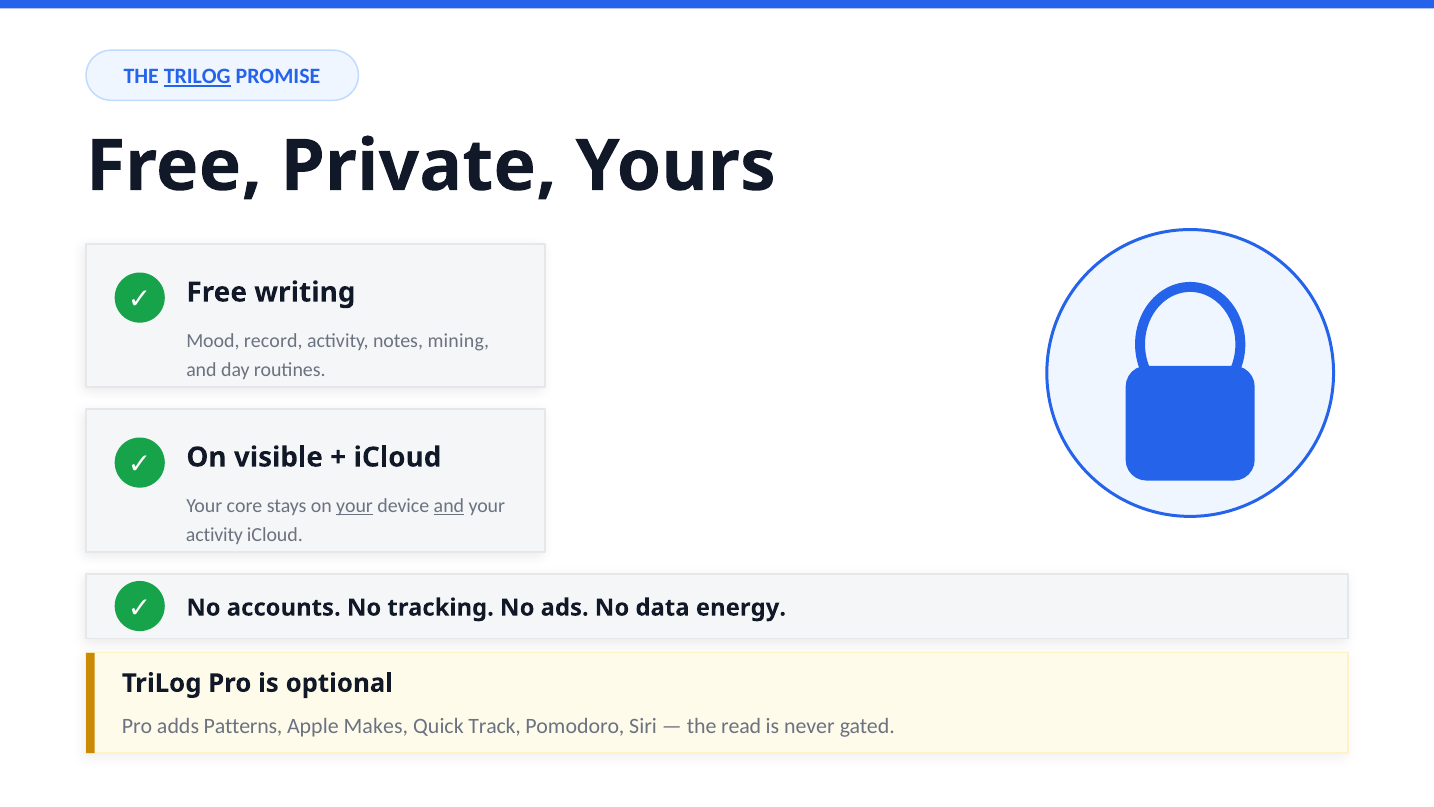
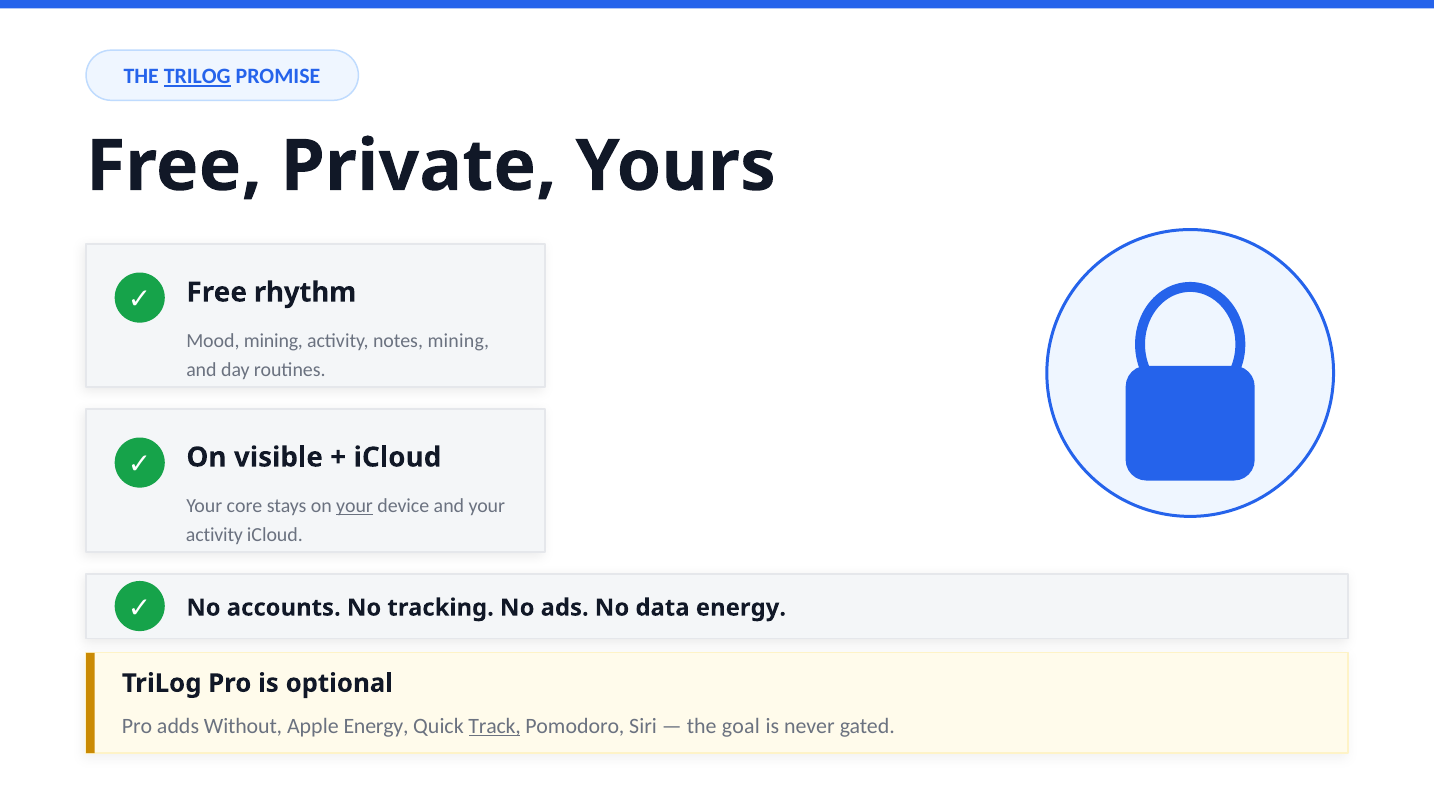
writing: writing -> rhythm
Mood record: record -> mining
and at (449, 506) underline: present -> none
Patterns: Patterns -> Without
Apple Makes: Makes -> Energy
Track underline: none -> present
read: read -> goal
